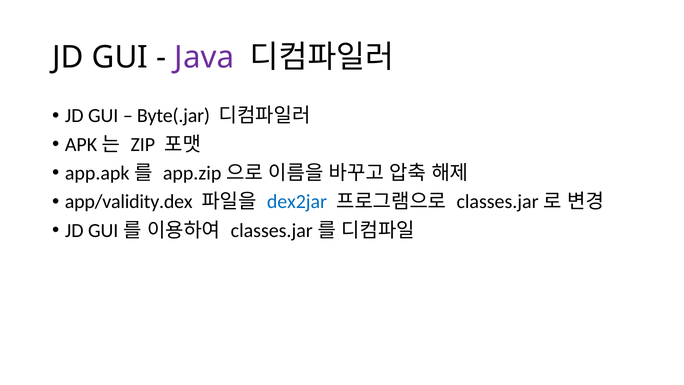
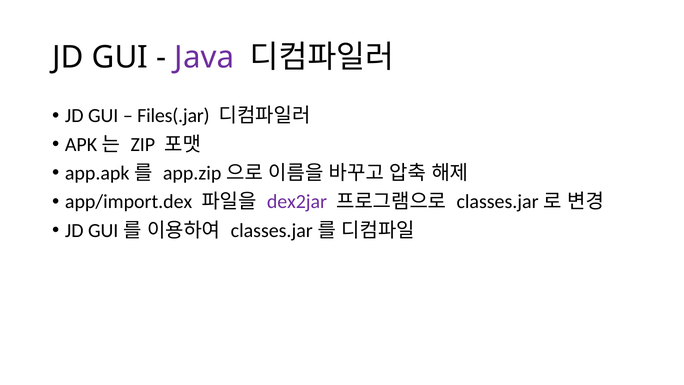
Byte(.jar: Byte(.jar -> Files(.jar
app/validity.dex: app/validity.dex -> app/import.dex
dex2jar colour: blue -> purple
